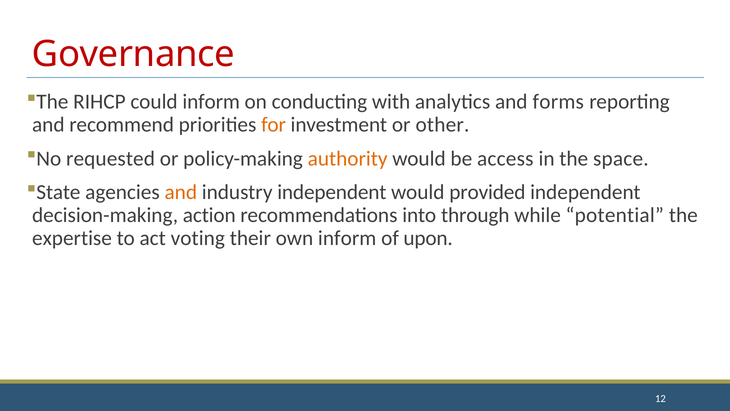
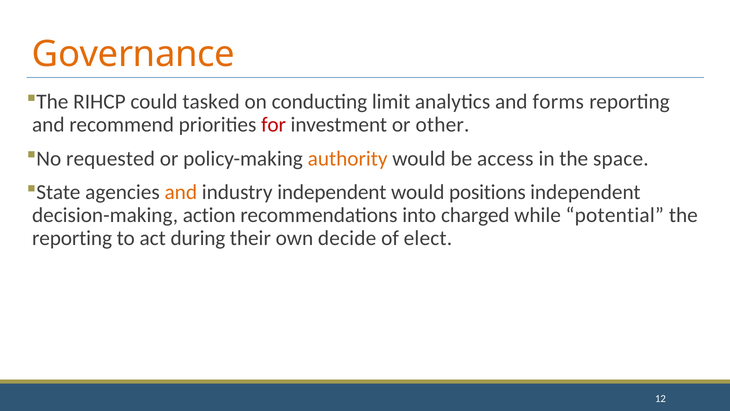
Governance colour: red -> orange
could inform: inform -> tasked
with: with -> limit
for colour: orange -> red
provided: provided -> positions
through: through -> charged
expertise at (72, 238): expertise -> reporting
voting: voting -> during
own inform: inform -> decide
upon: upon -> elect
